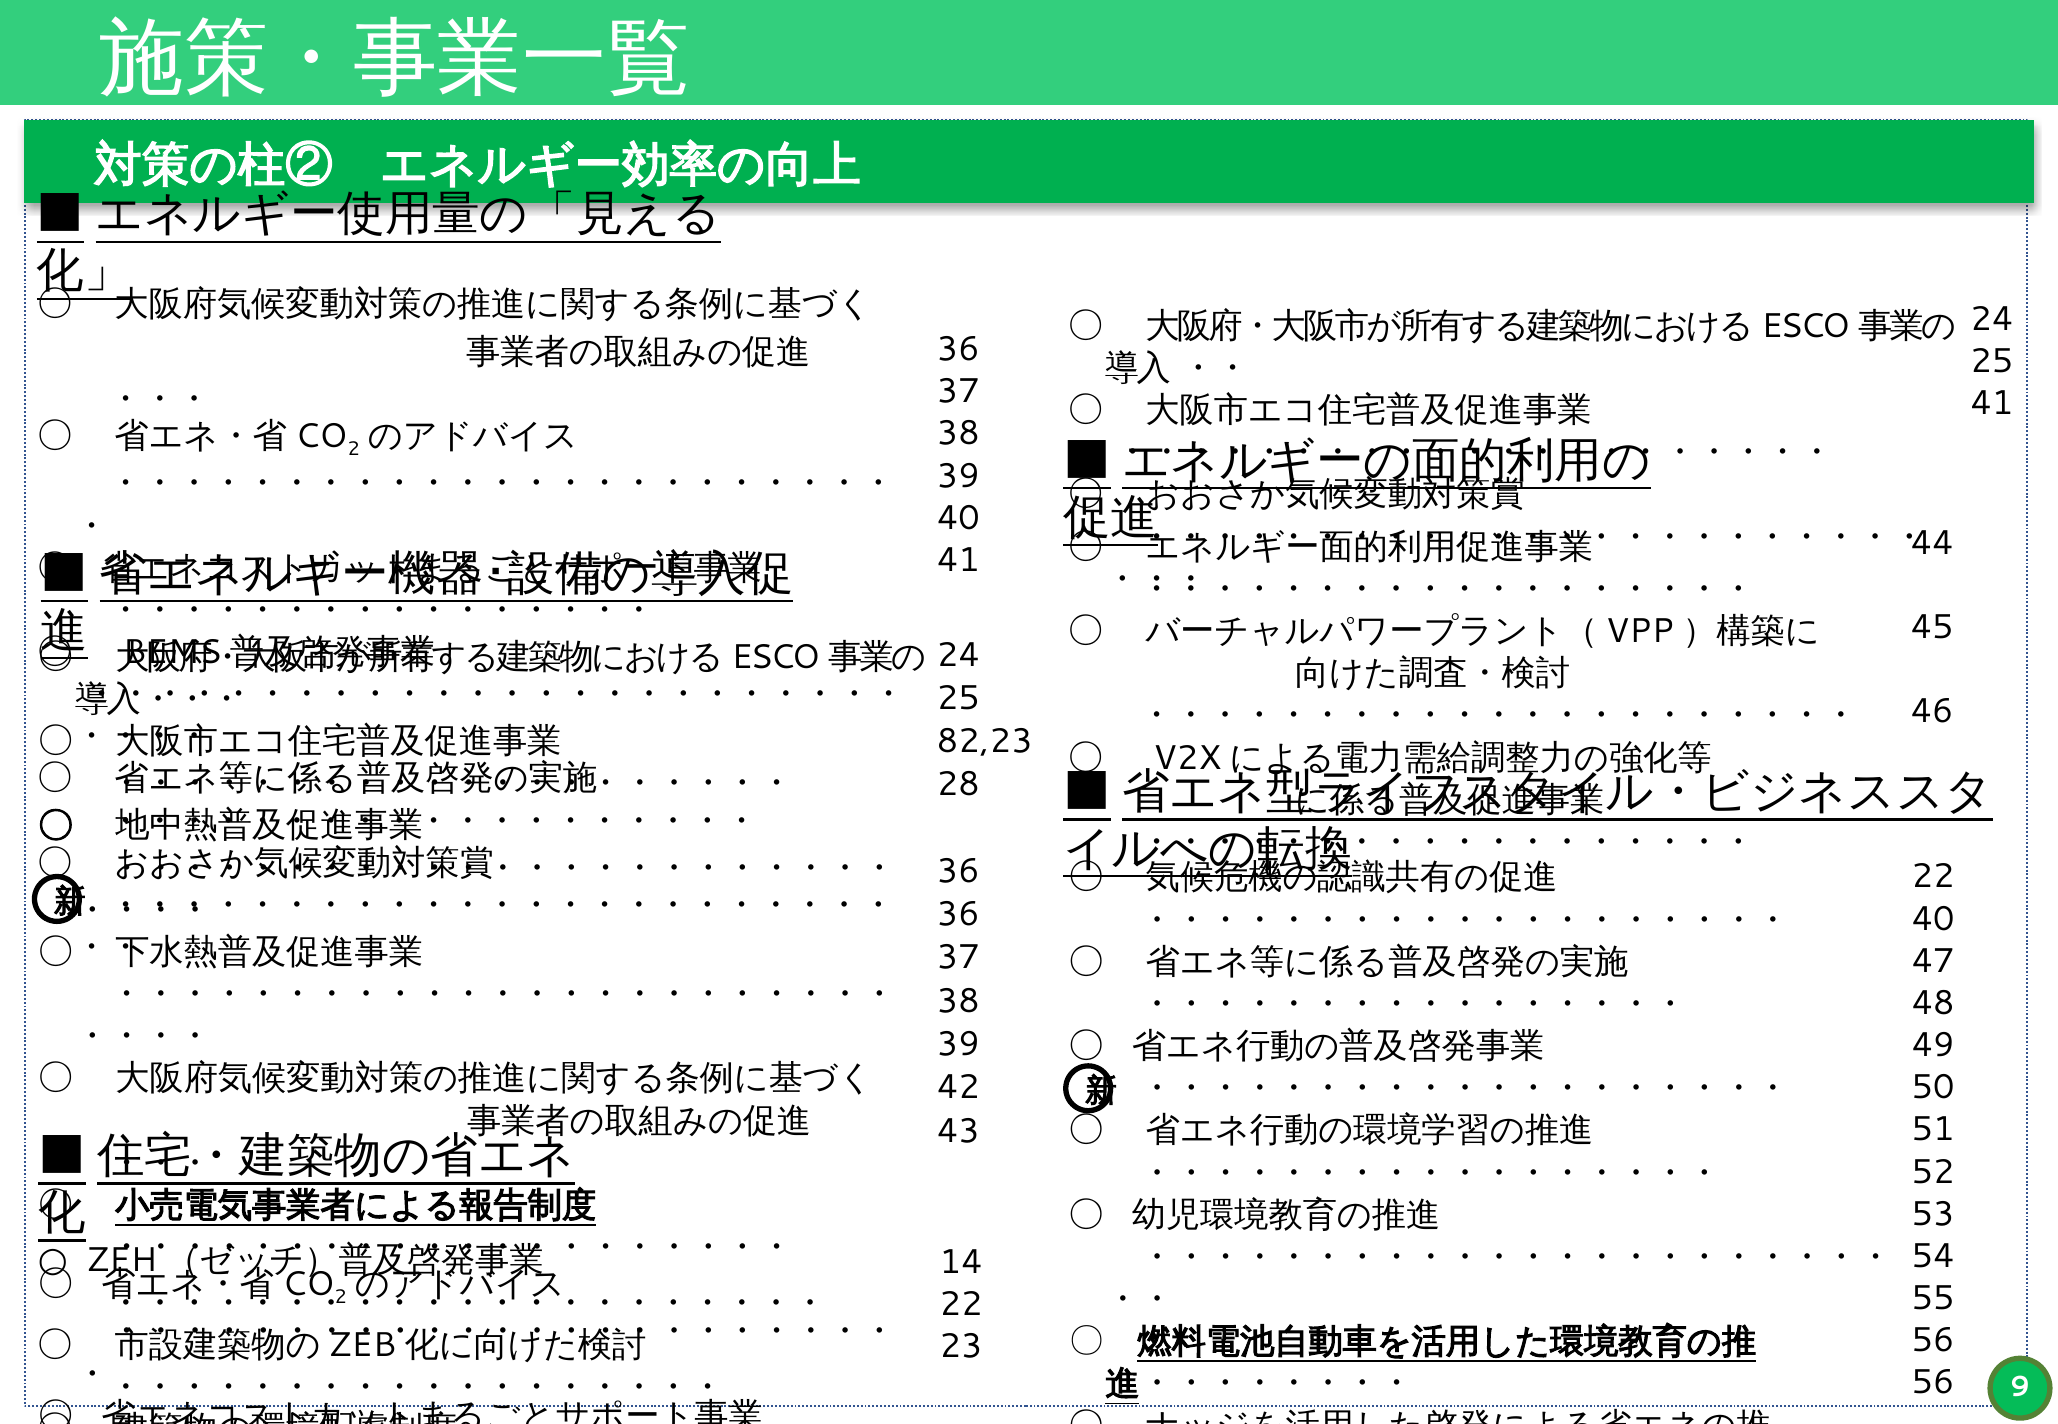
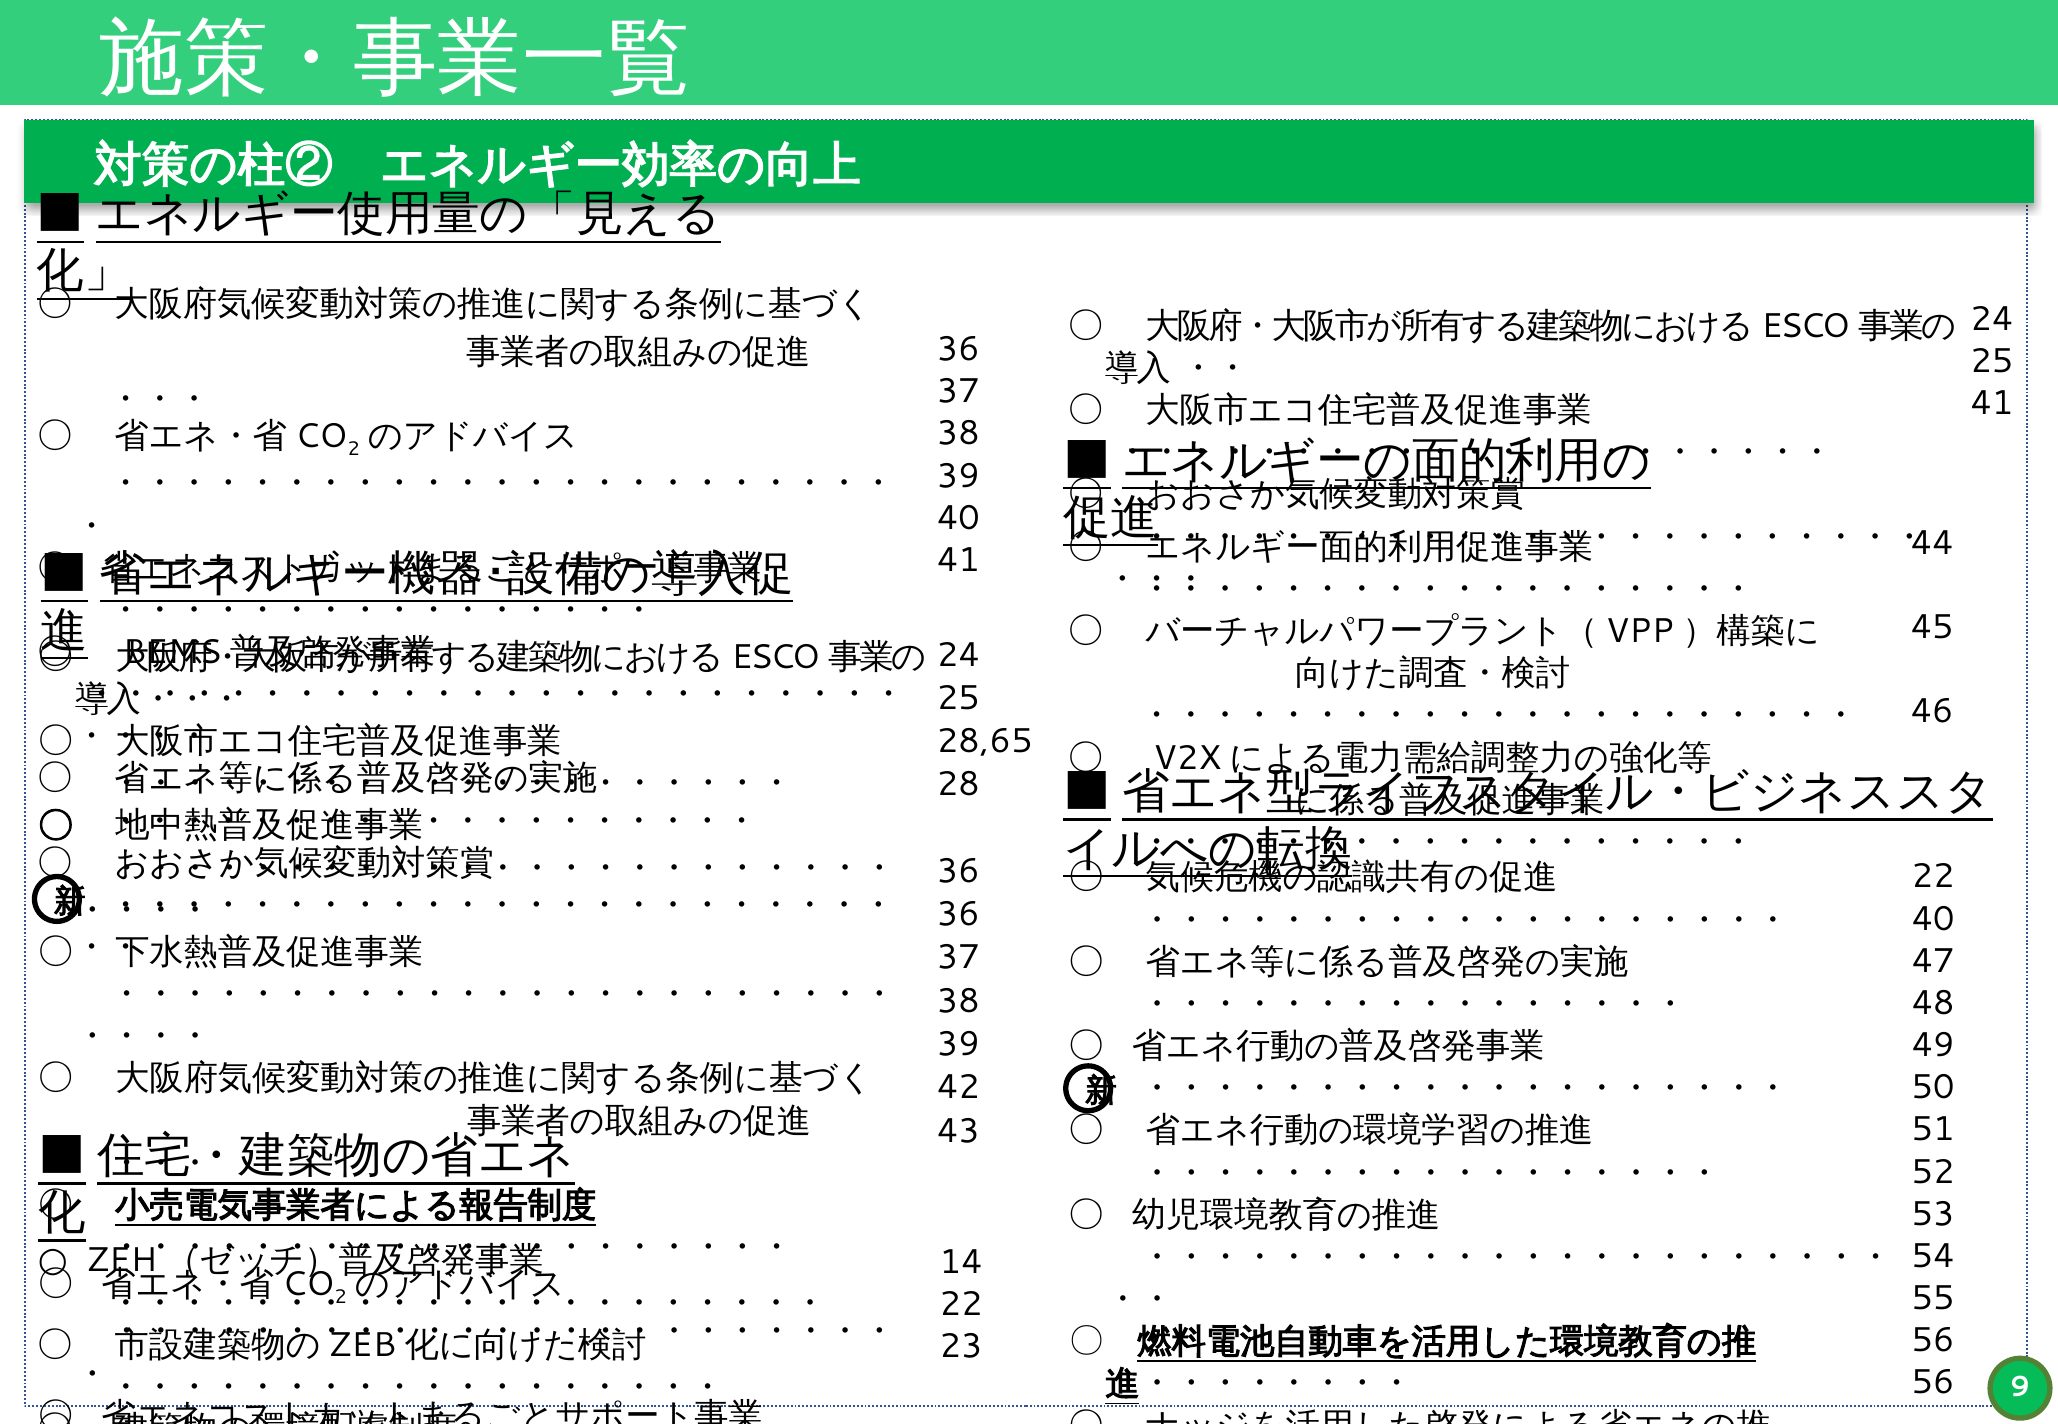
82,23: 82,23 -> 28,65
